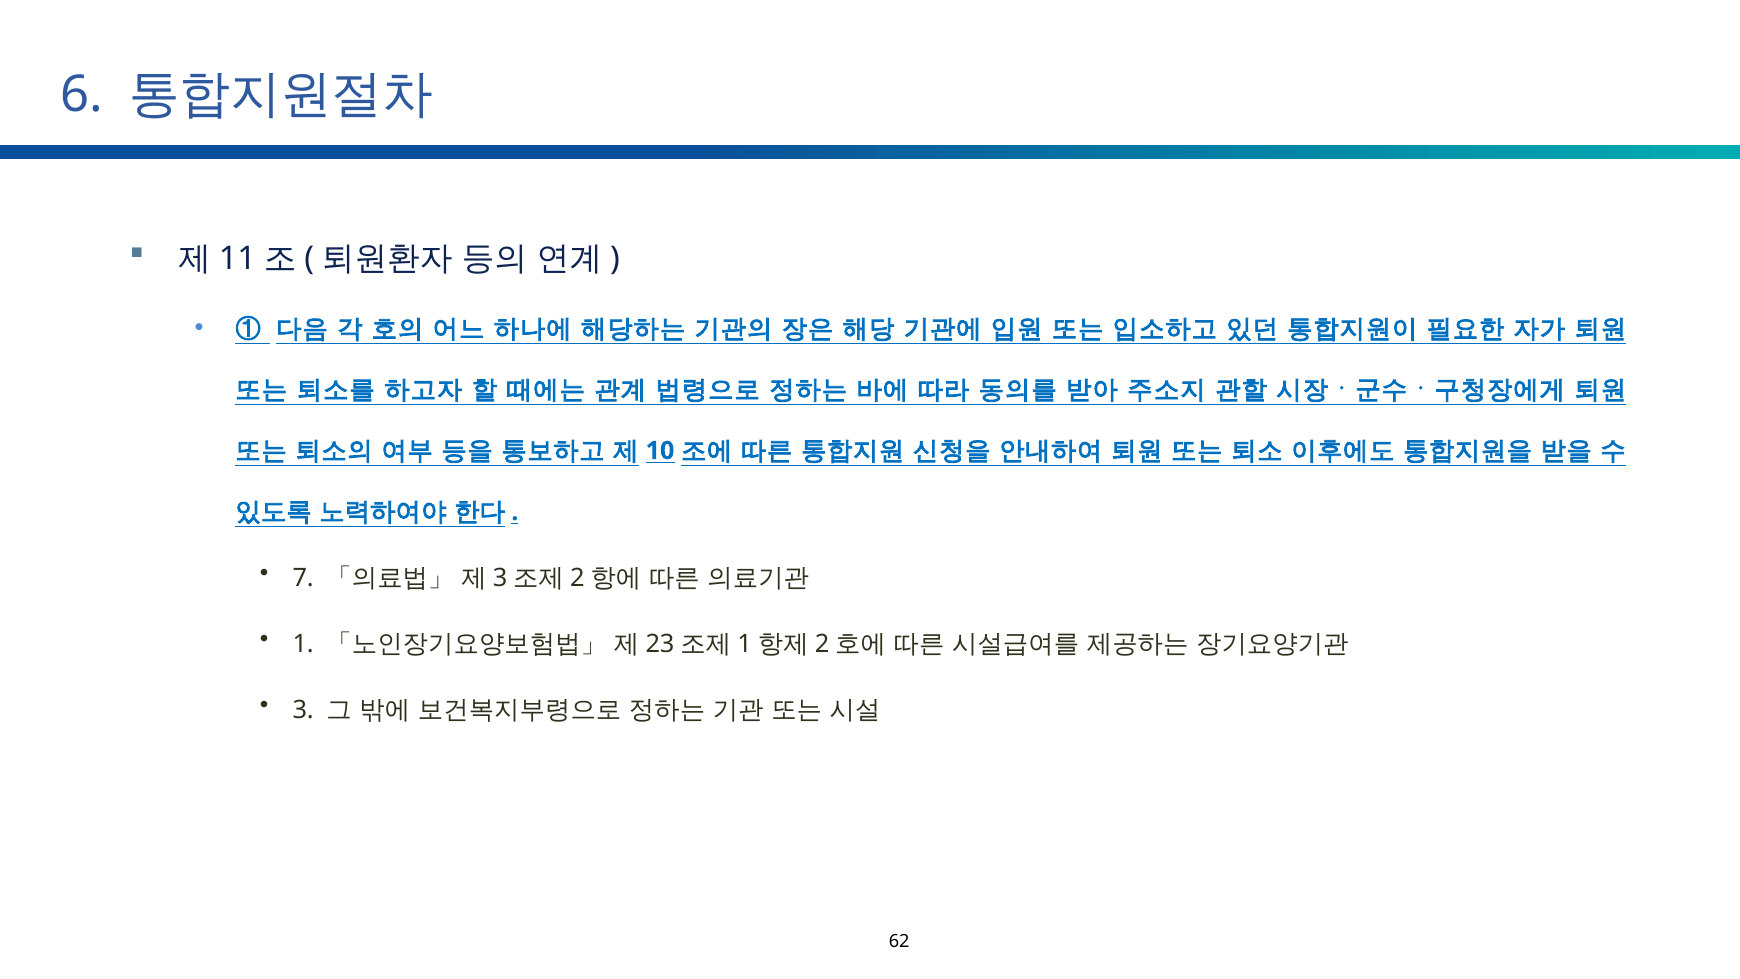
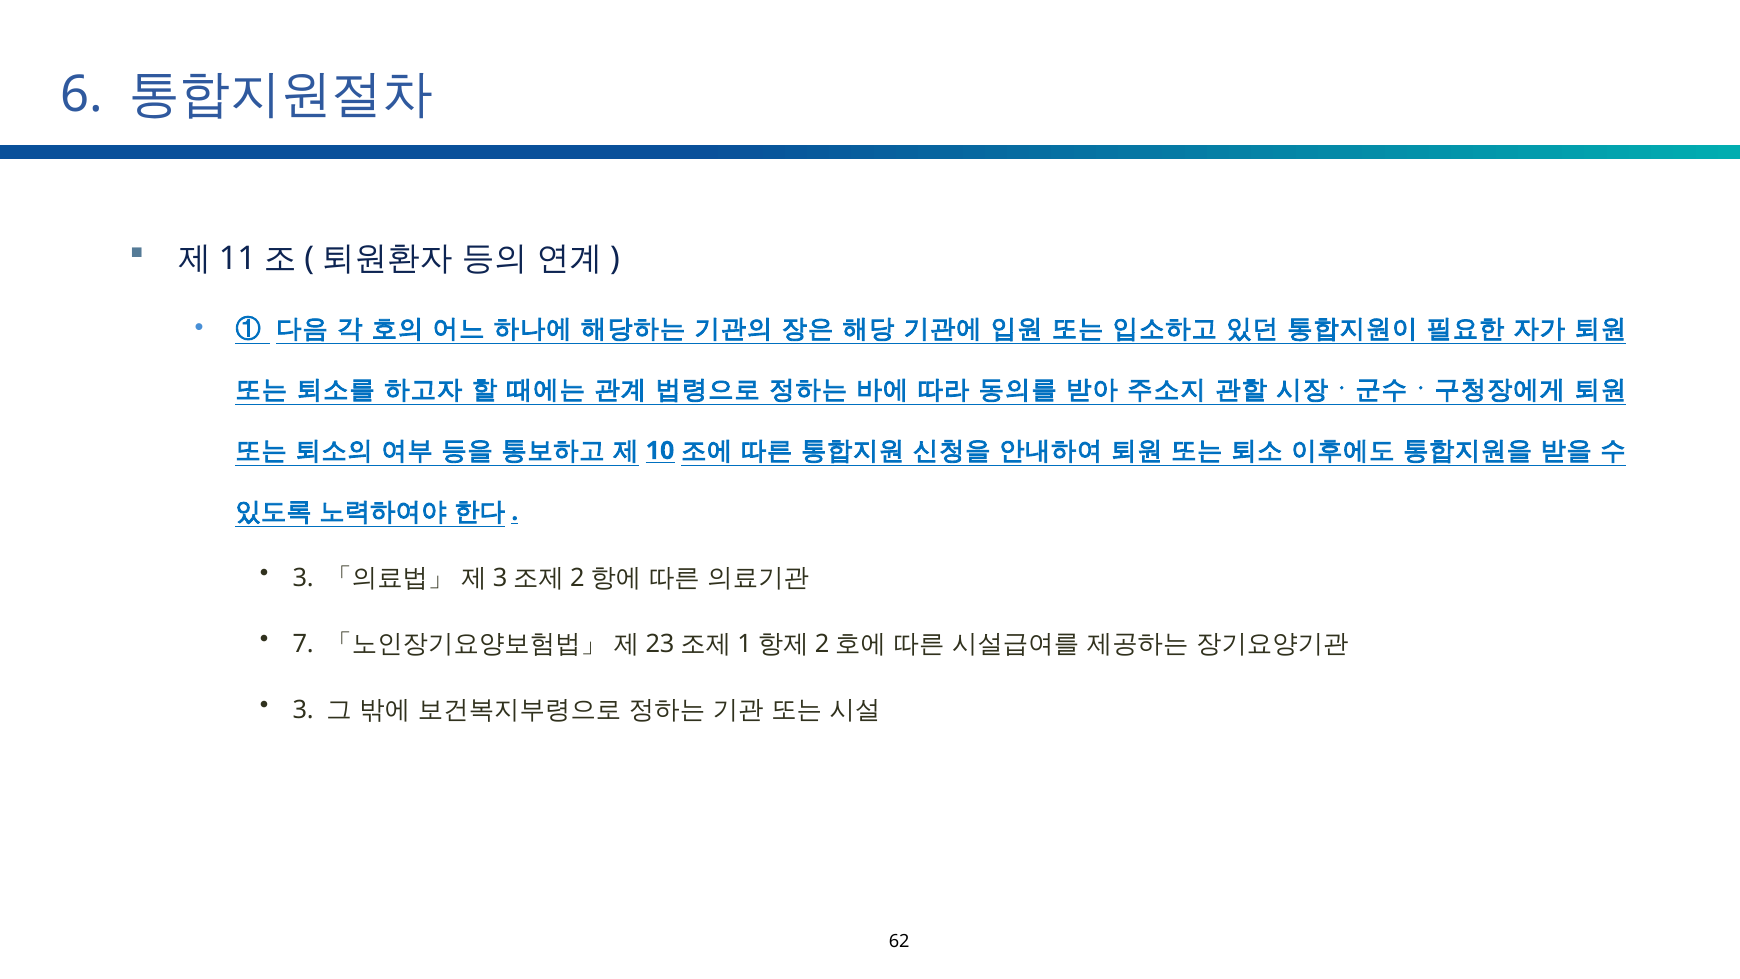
7 at (303, 578): 7 -> 3
1: 1 -> 7
